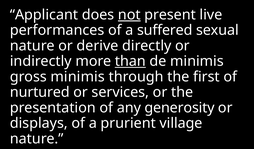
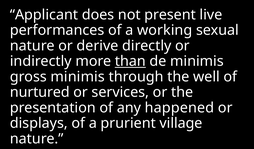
not underline: present -> none
suffered: suffered -> working
first: first -> well
generosity: generosity -> happened
